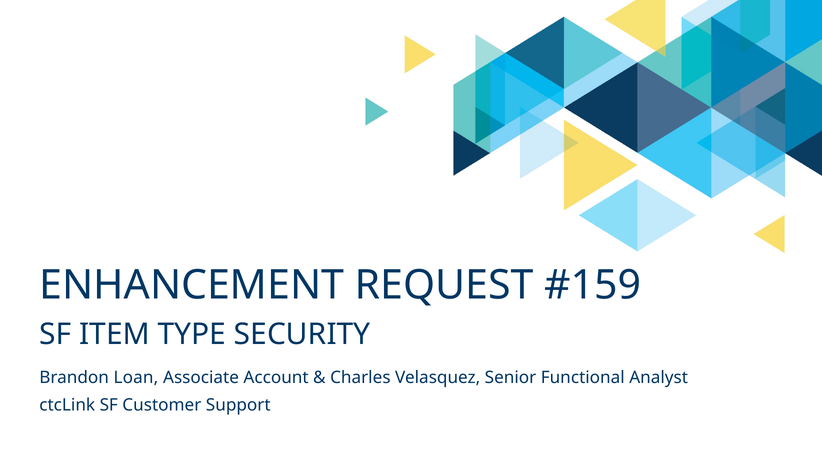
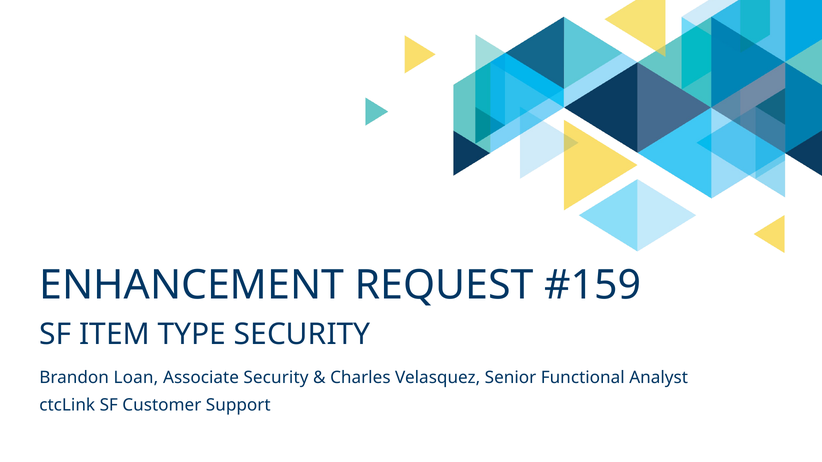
Associate Account: Account -> Security
